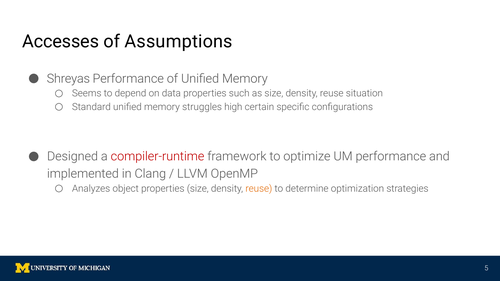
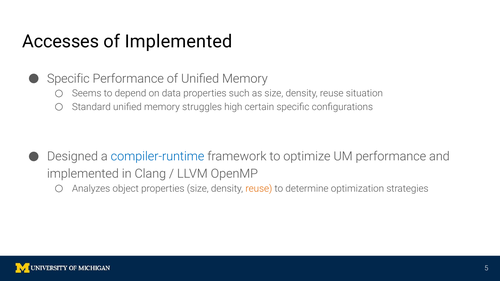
of Assumptions: Assumptions -> Implemented
Shreyas at (68, 79): Shreyas -> Specific
compiler-runtime colour: red -> blue
